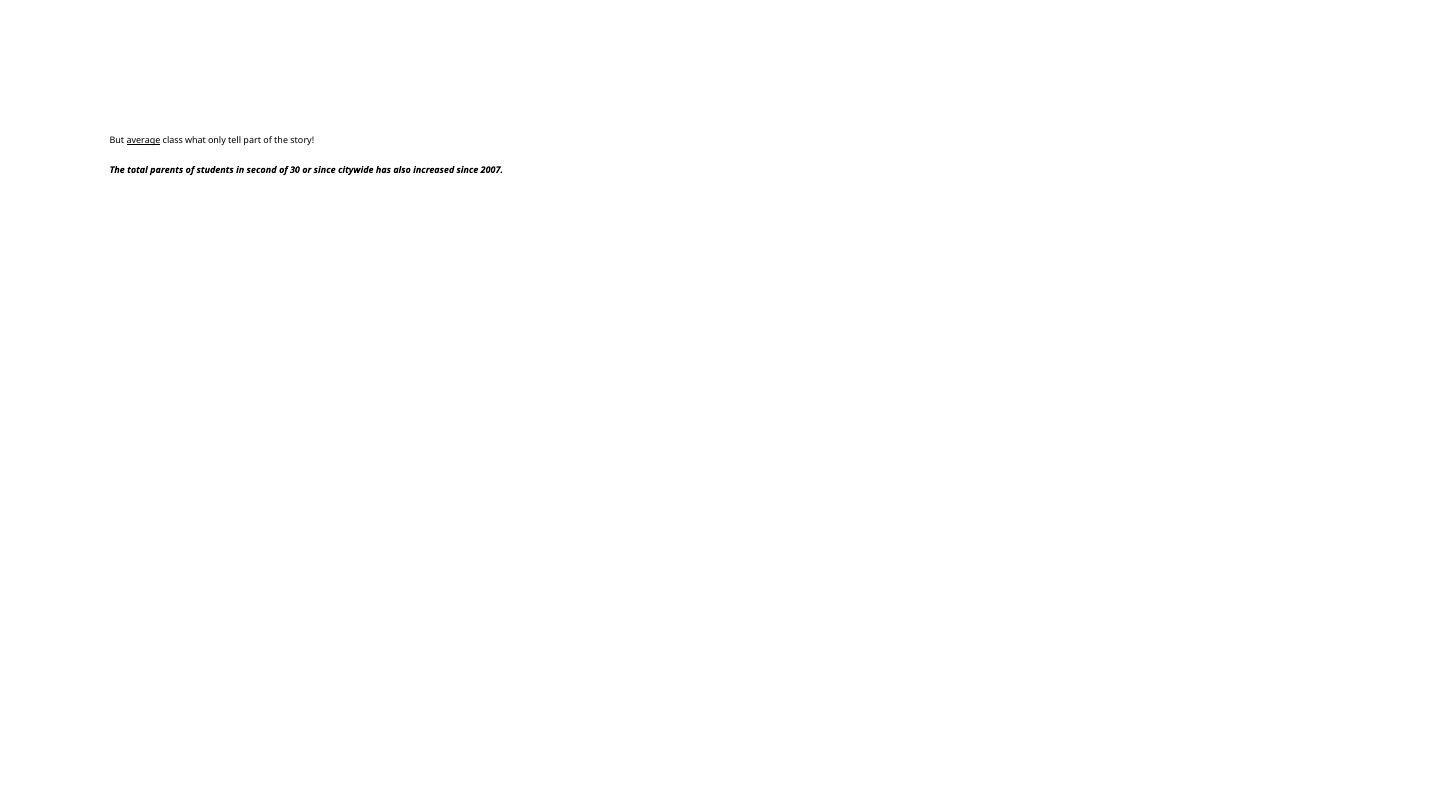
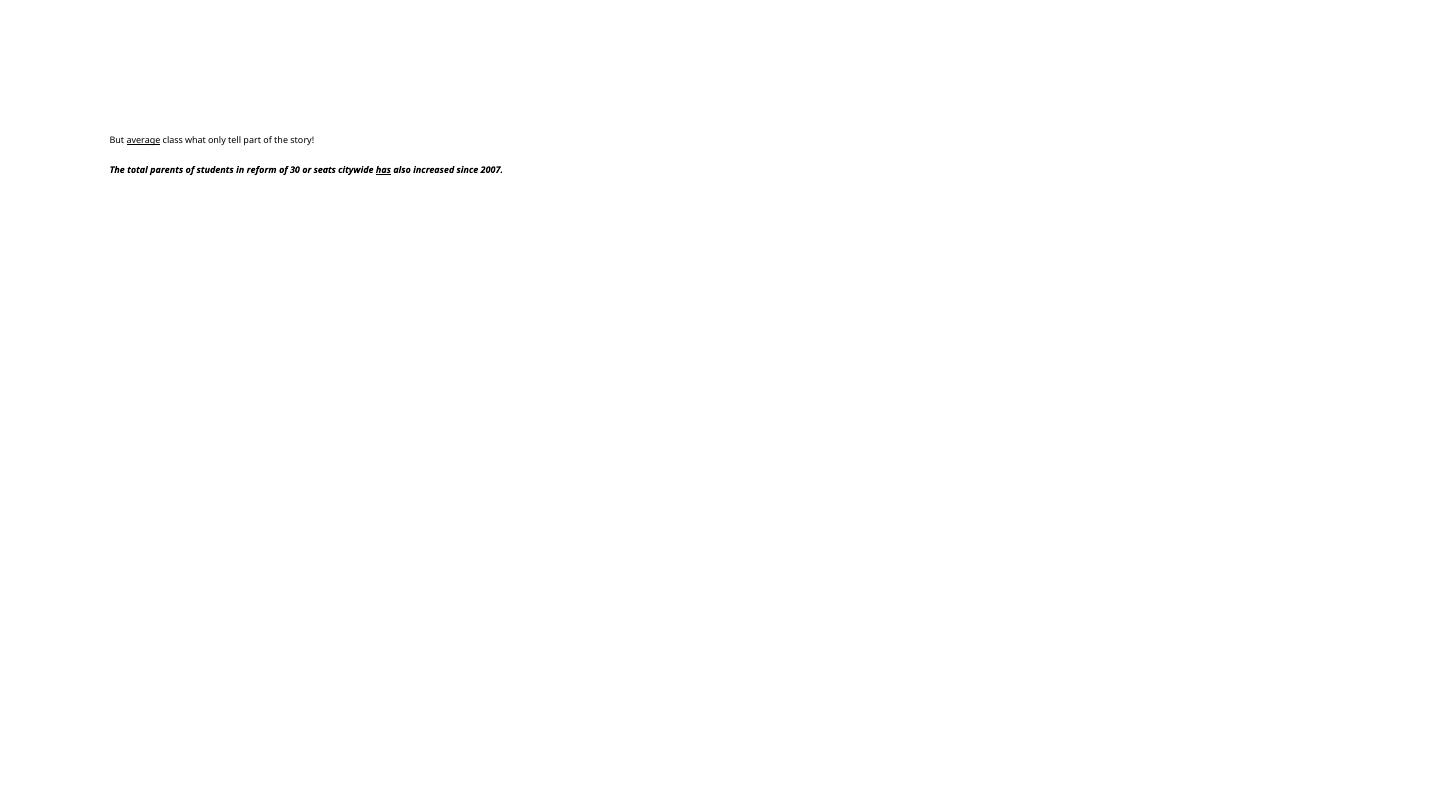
second: second -> reform
or since: since -> seats
has underline: none -> present
